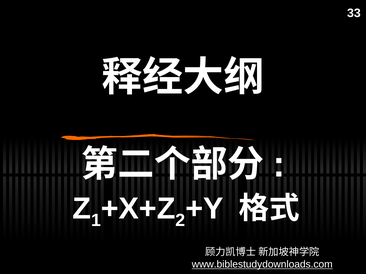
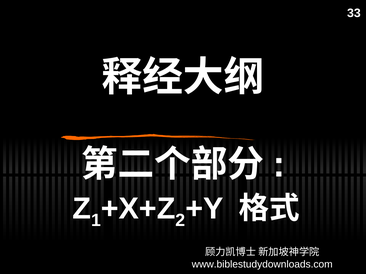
www.biblestudydownloads.com underline: present -> none
